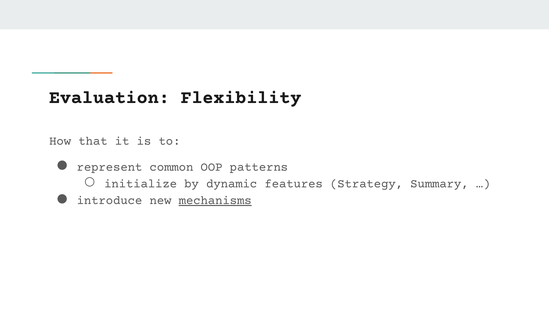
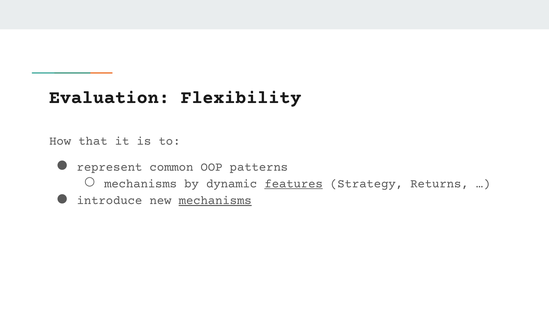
initialize at (141, 183): initialize -> mechanisms
features underline: none -> present
Summary: Summary -> Returns
